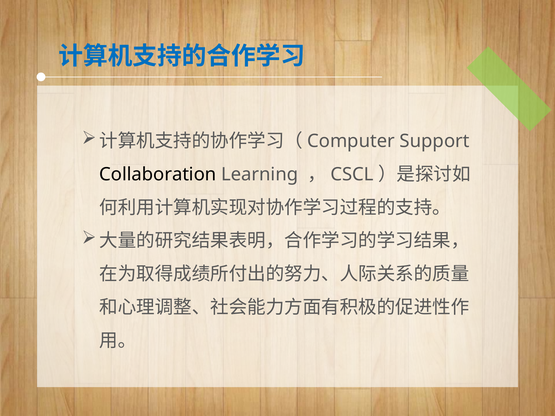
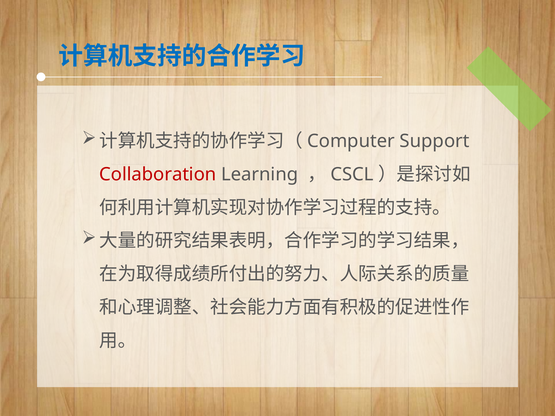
Collaboration colour: black -> red
